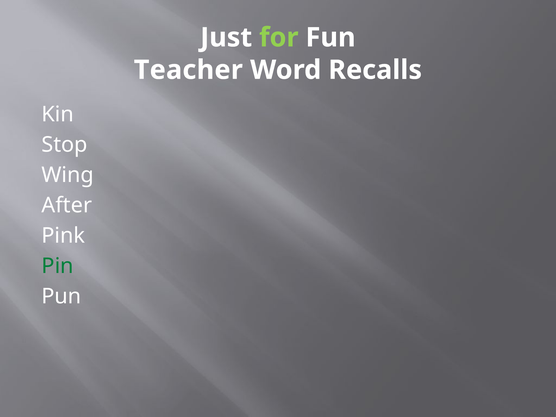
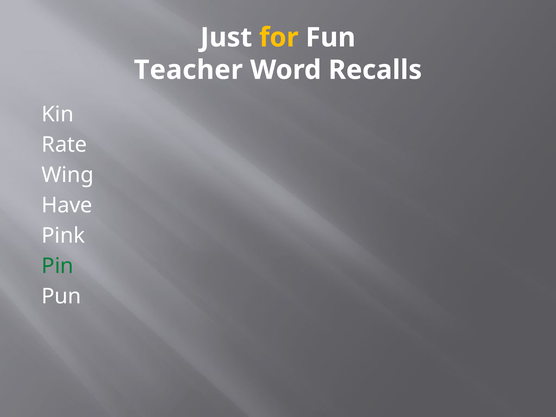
for colour: light green -> yellow
Stop: Stop -> Rate
After: After -> Have
